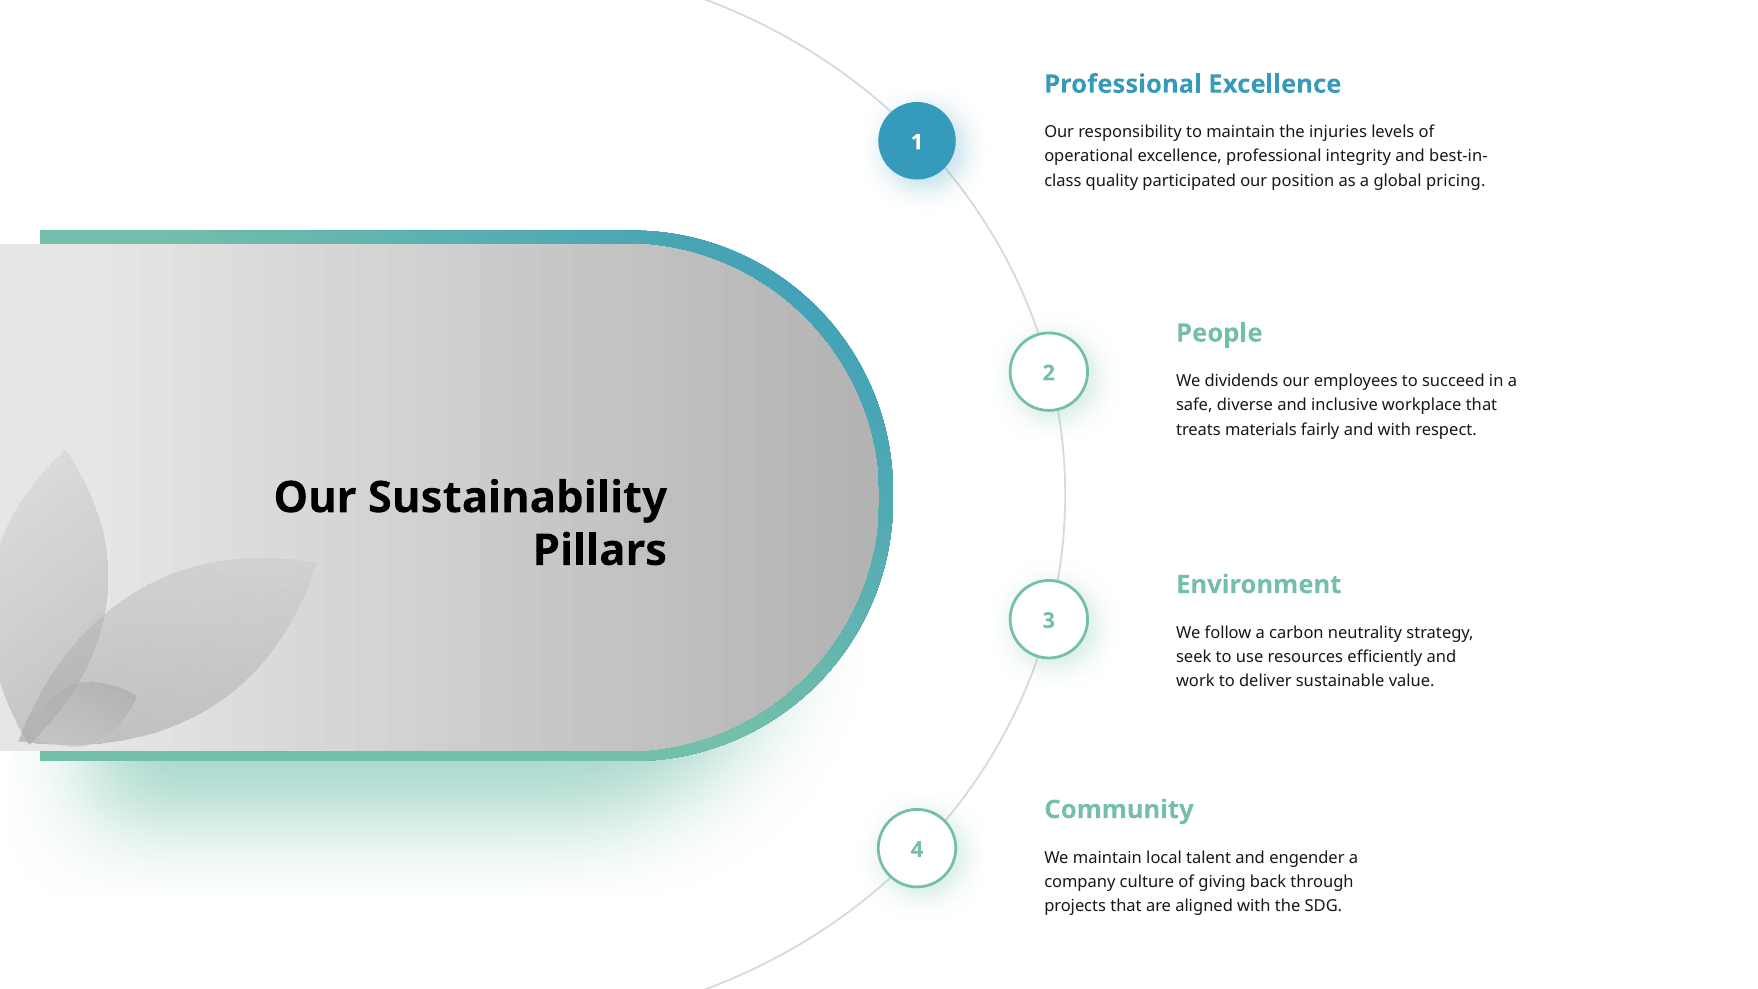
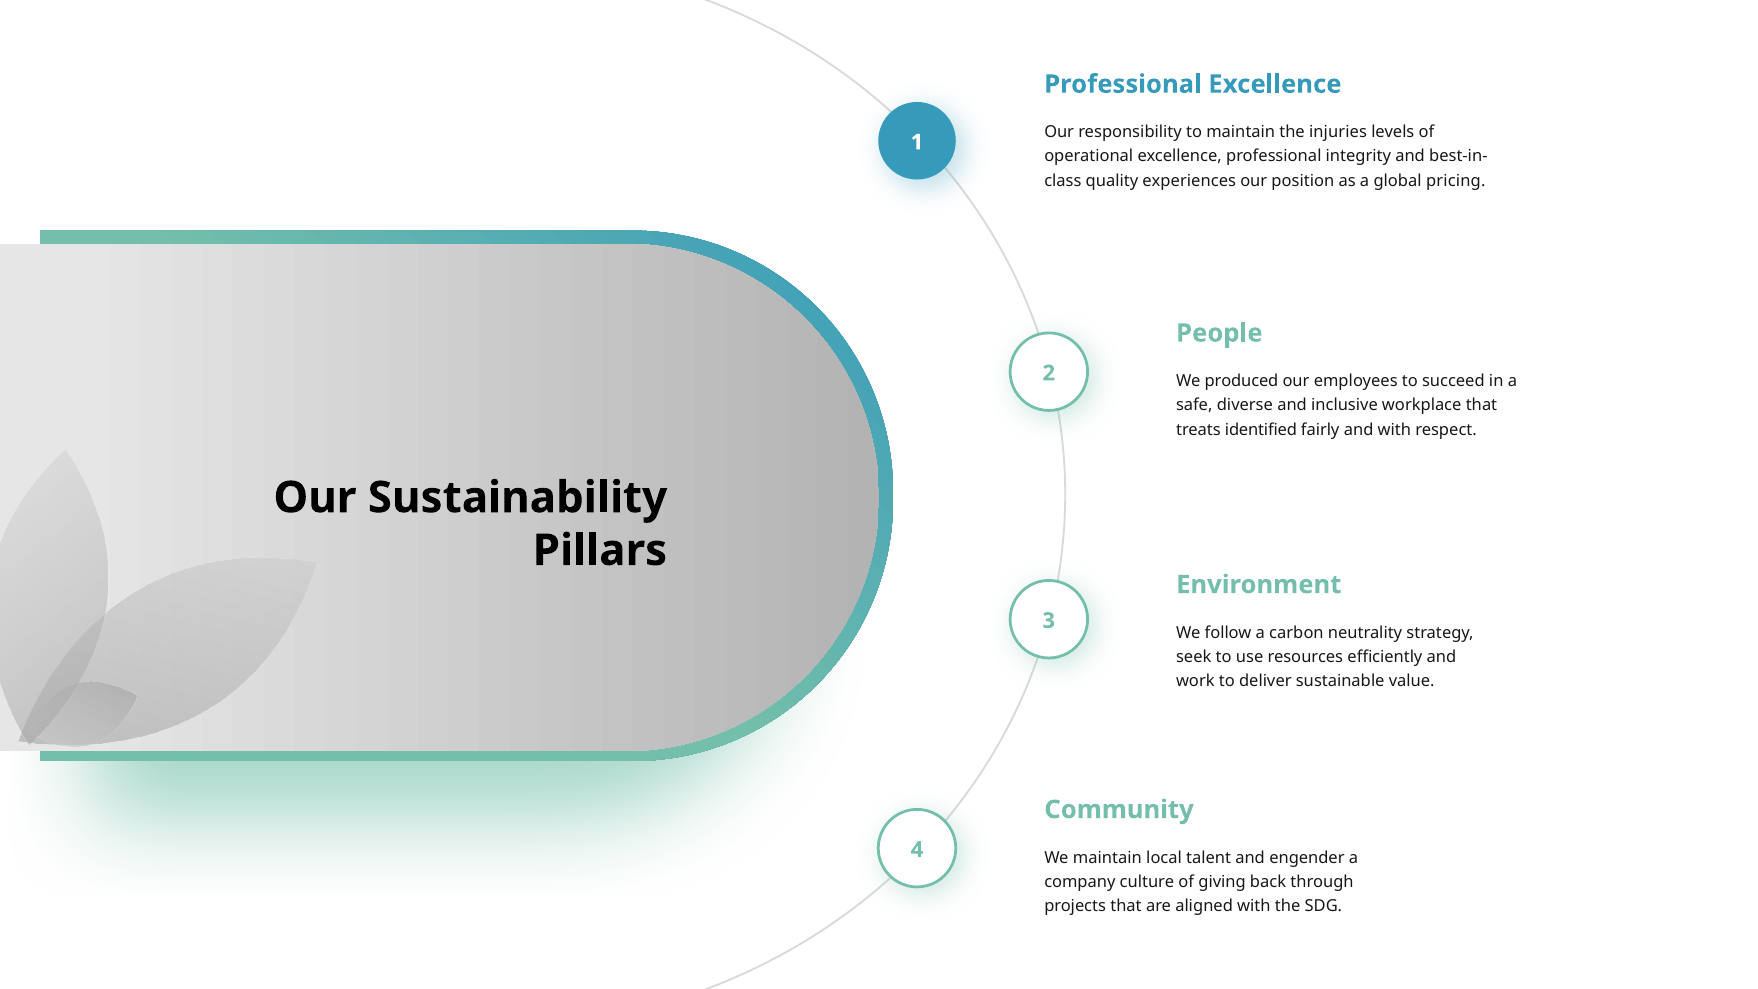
participated: participated -> experiences
dividends: dividends -> produced
materials: materials -> identified
